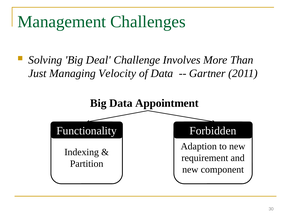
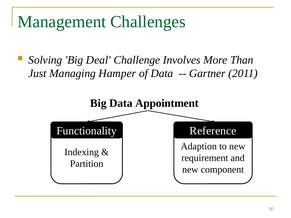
Velocity: Velocity -> Hamper
Forbidden: Forbidden -> Reference
